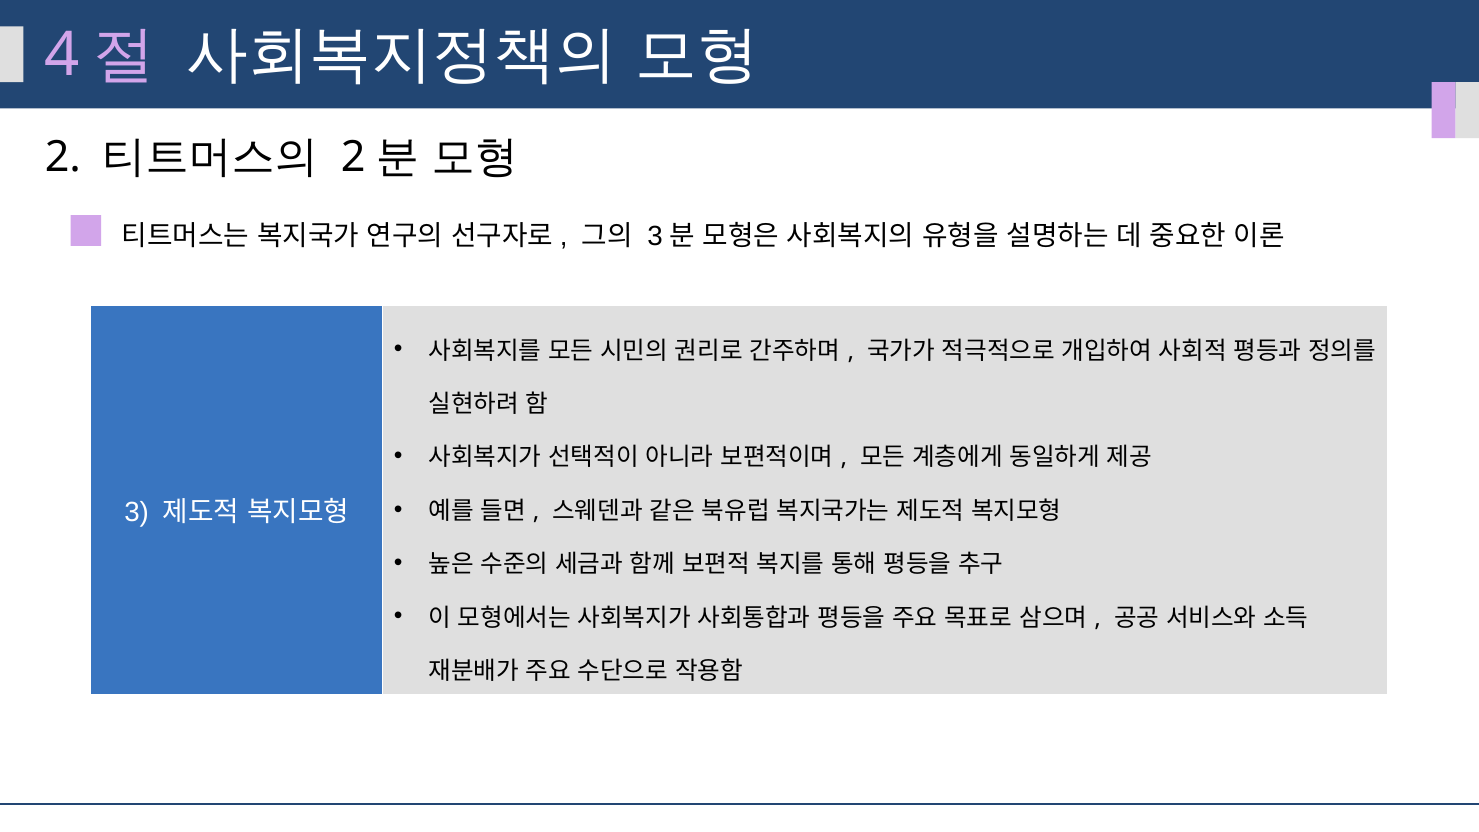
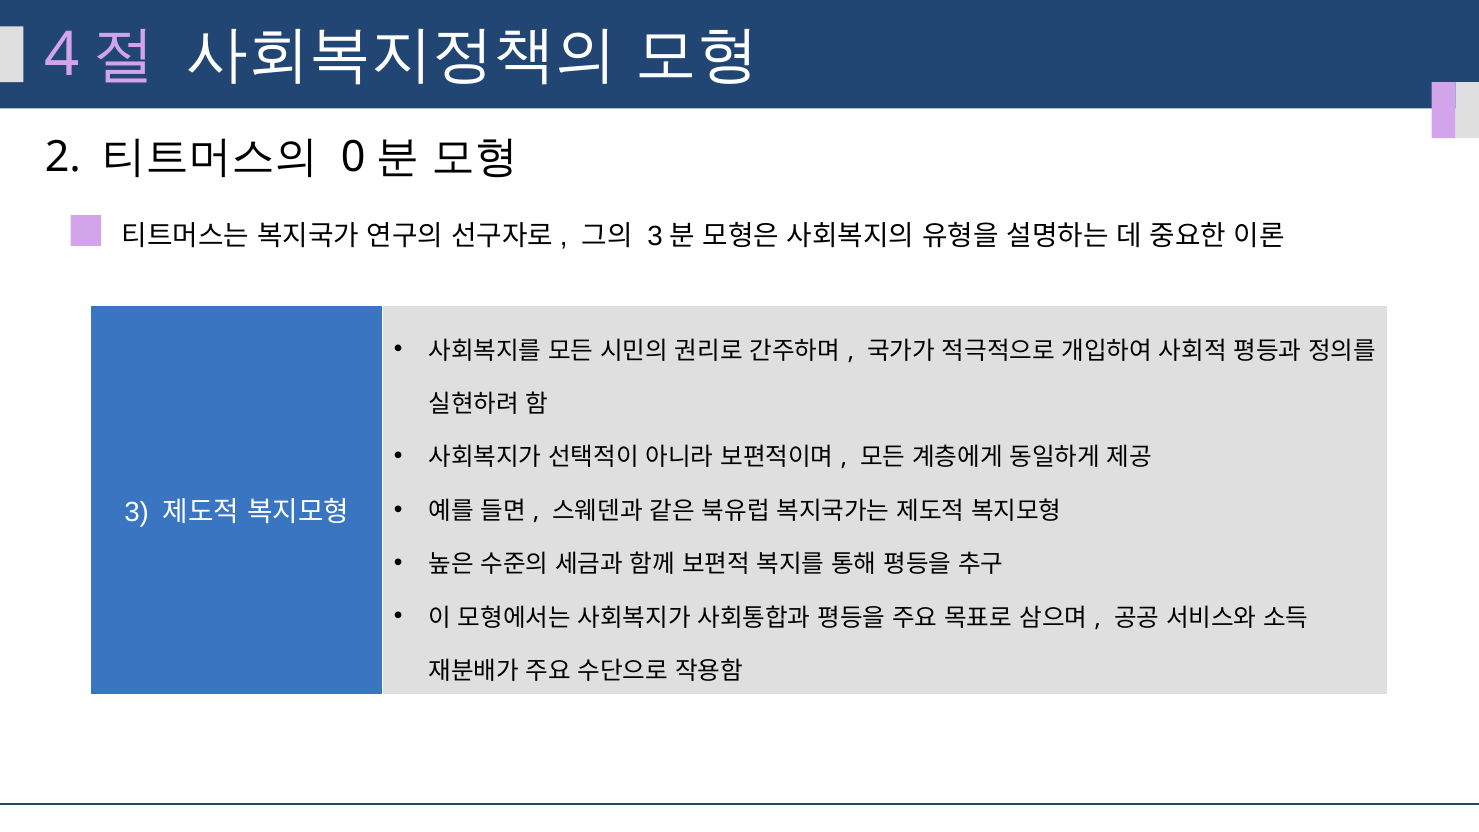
2 at (353, 157): 2 -> 0
